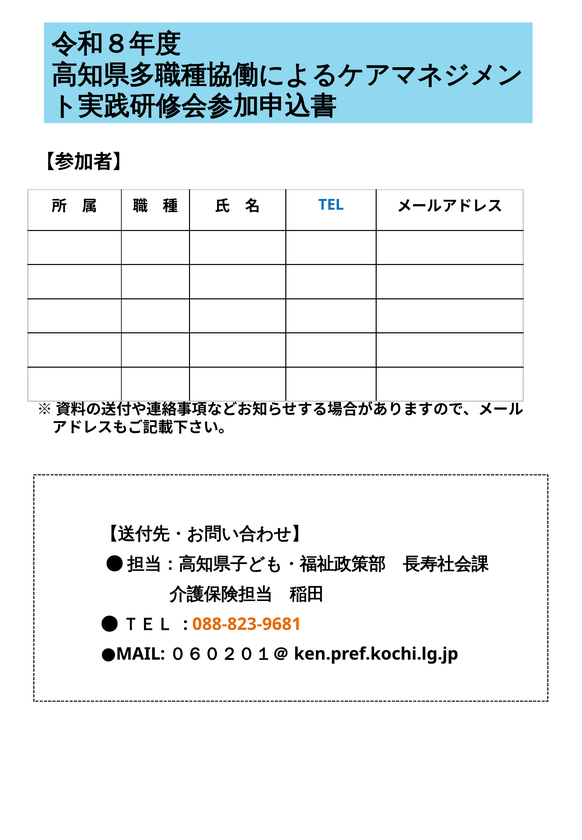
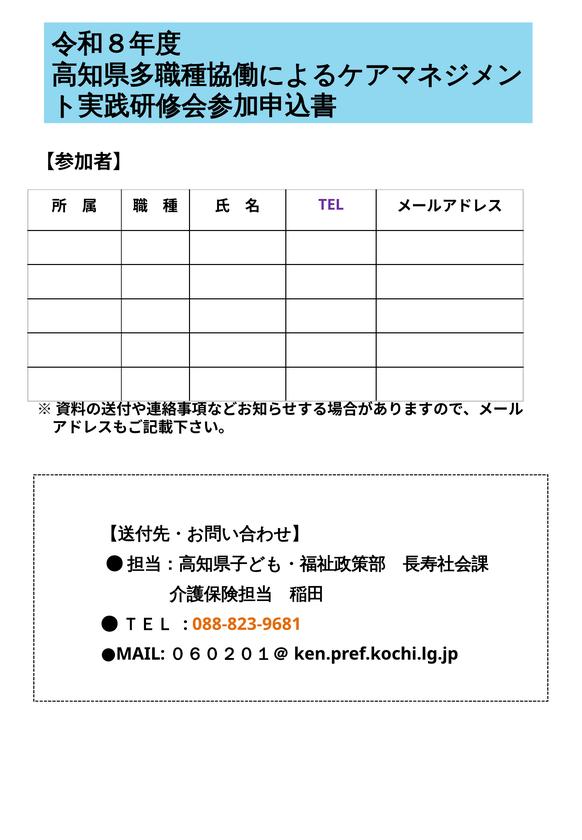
TEL colour: blue -> purple
